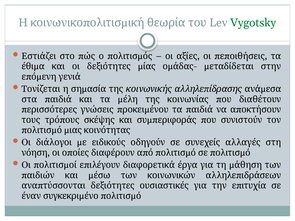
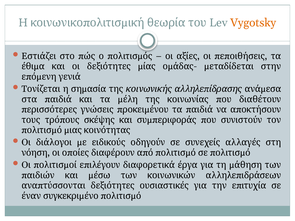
Vygotsky colour: green -> orange
